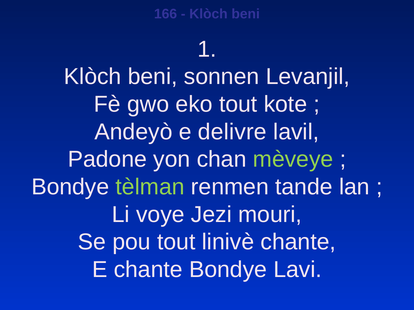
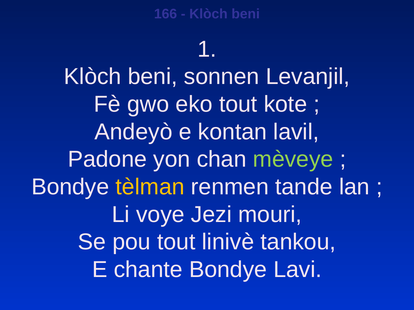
delivre: delivre -> kontan
tèlman colour: light green -> yellow
linivè chante: chante -> tankou
